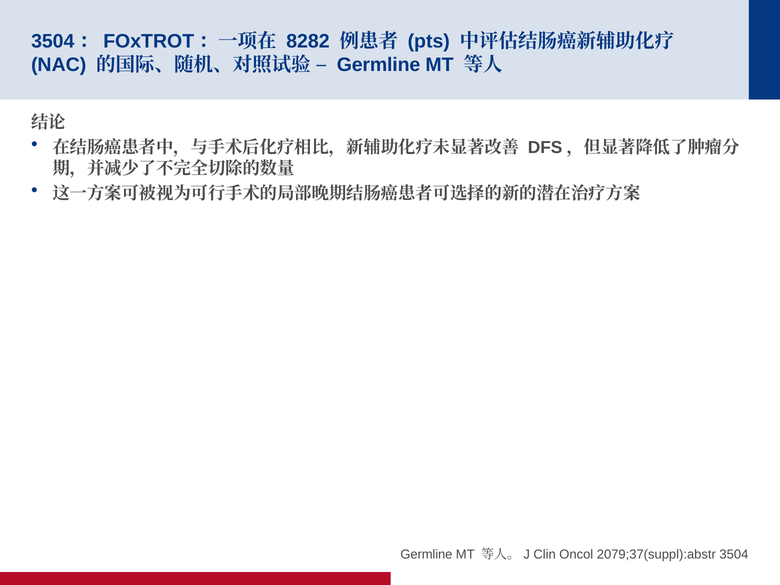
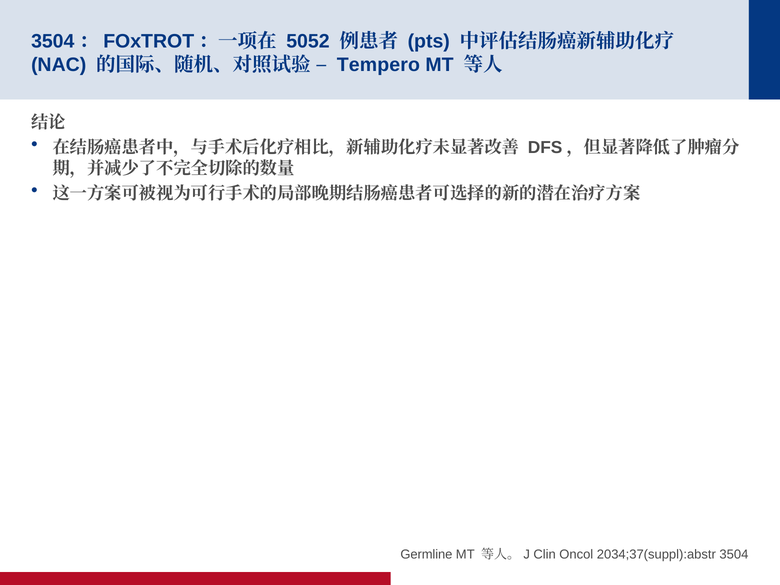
8282: 8282 -> 5052
Germline at (378, 65): Germline -> Tempero
2079;37(suppl):abstr: 2079;37(suppl):abstr -> 2034;37(suppl):abstr
